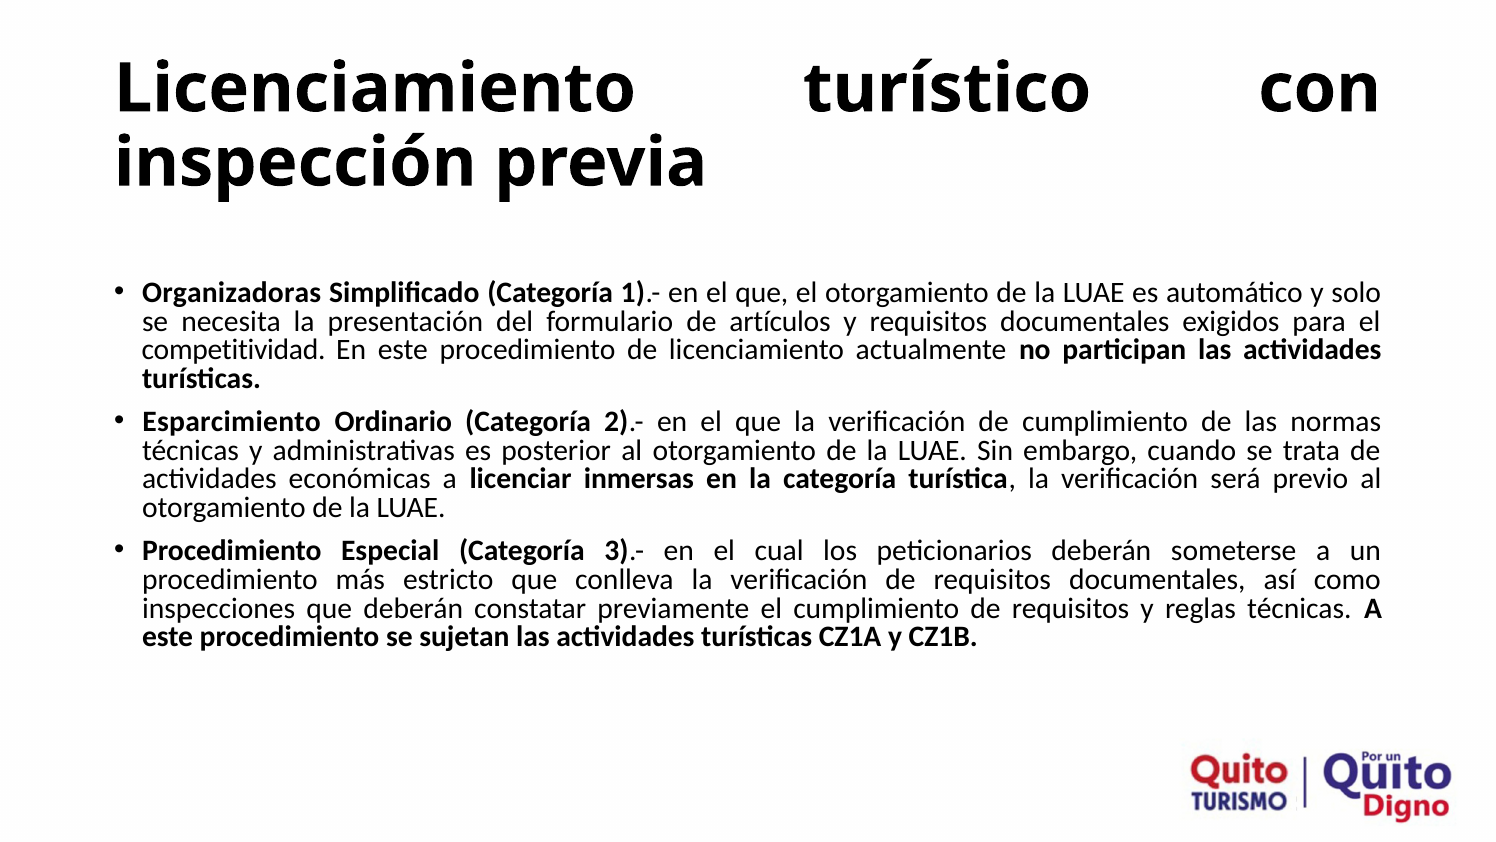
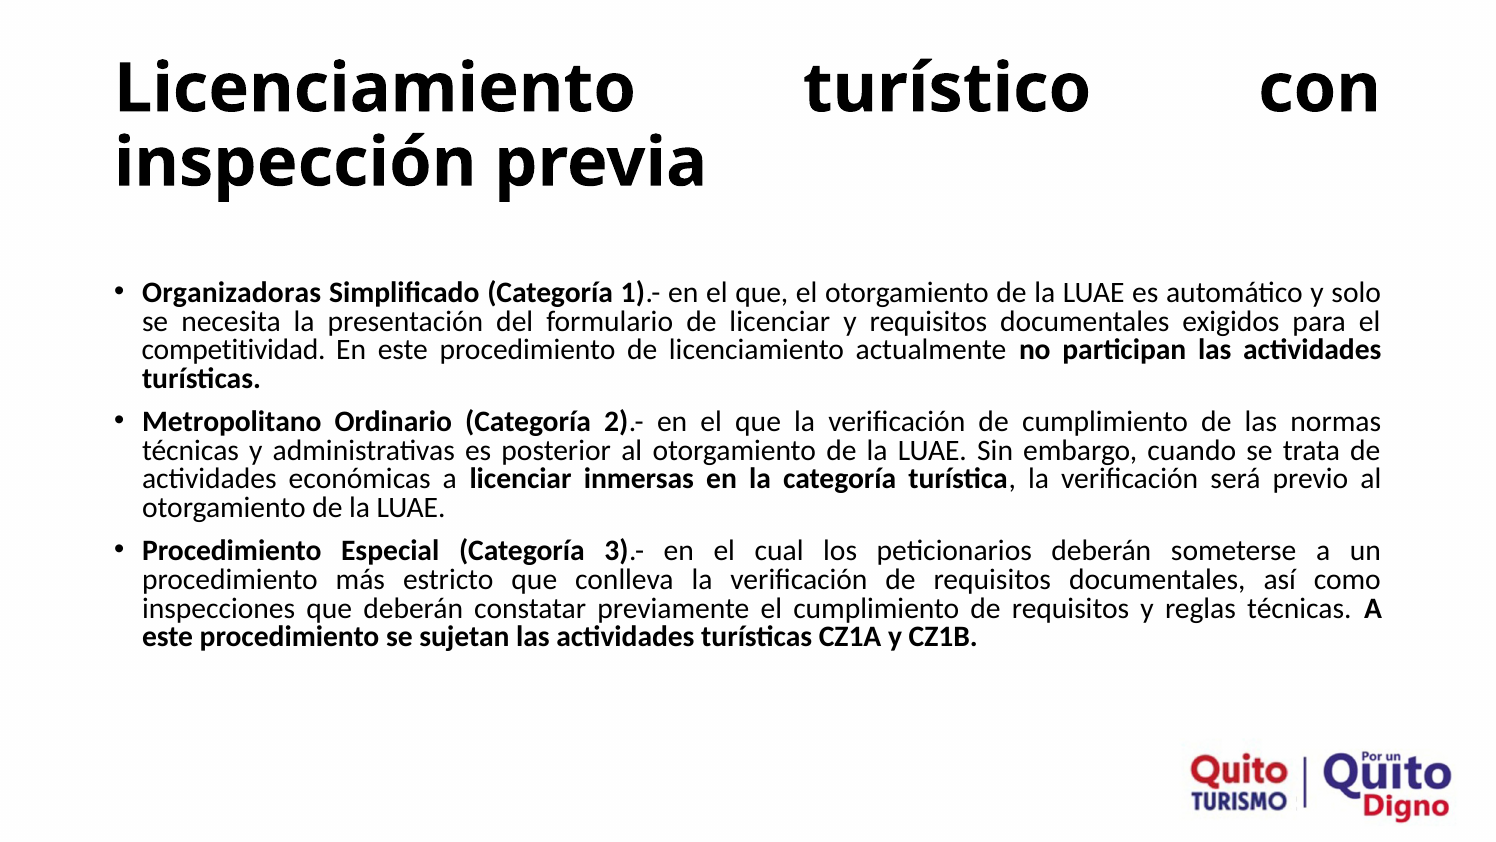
de artículos: artículos -> licenciar
Esparcimiento: Esparcimiento -> Metropolitano
